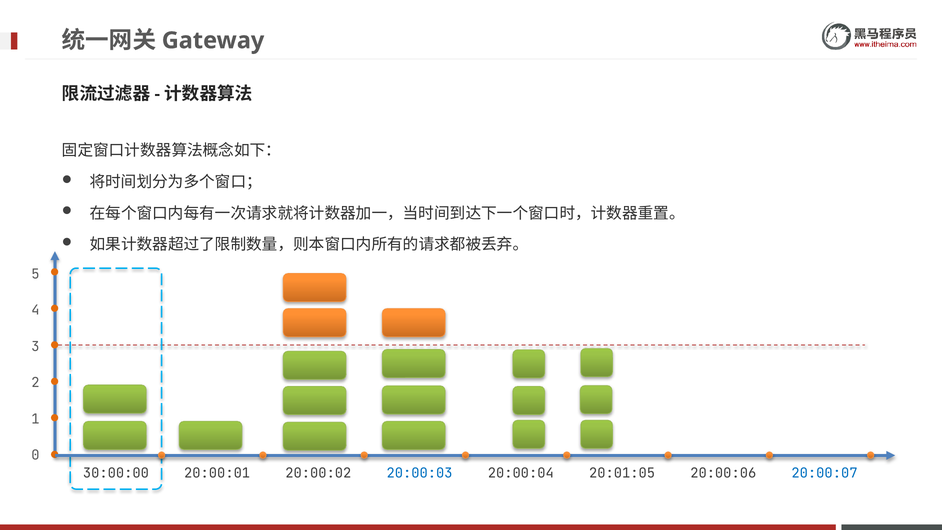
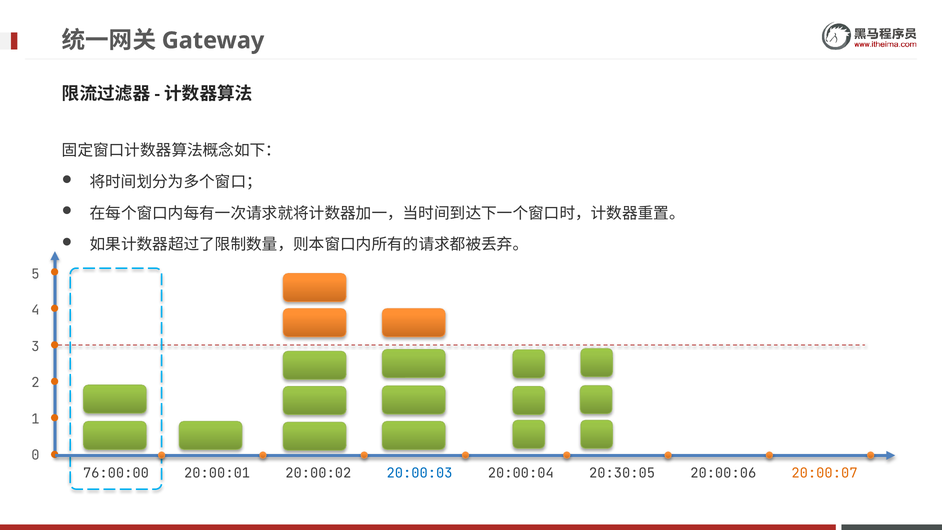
30:00:00: 30:00:00 -> 76:00:00
20:01:05: 20:01:05 -> 20:30:05
20:00:07 colour: blue -> orange
